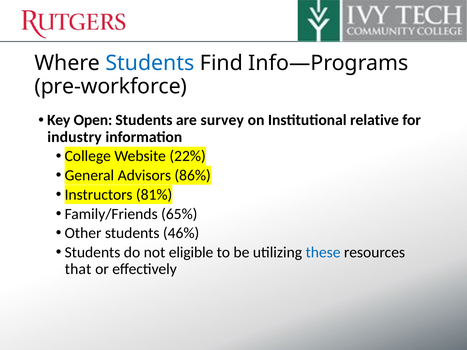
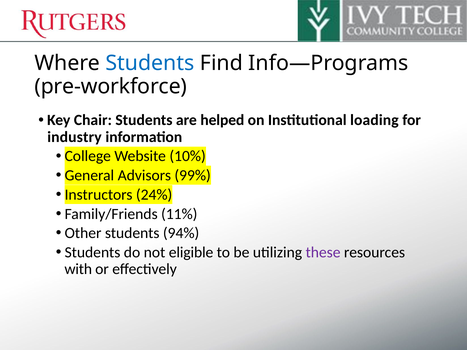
Open: Open -> Chair
survey: survey -> helped
relative: relative -> loading
22%: 22% -> 10%
86%: 86% -> 99%
81%: 81% -> 24%
65%: 65% -> 11%
46%: 46% -> 94%
these colour: blue -> purple
that: that -> with
